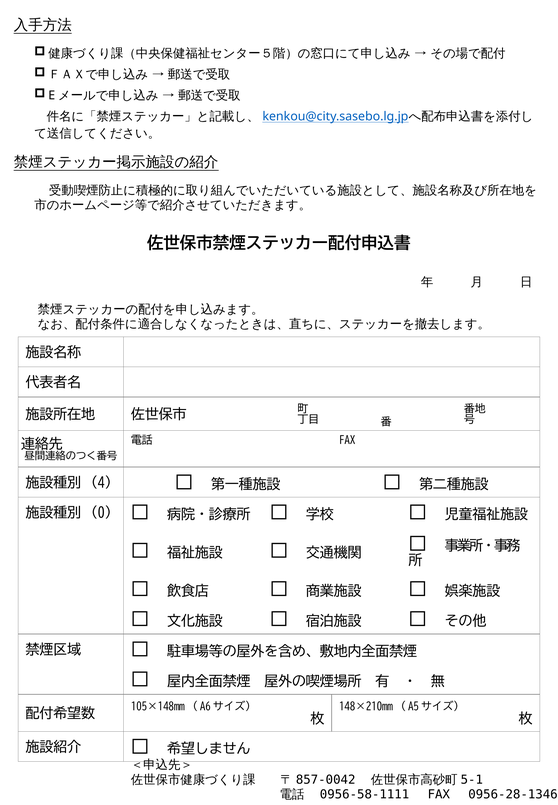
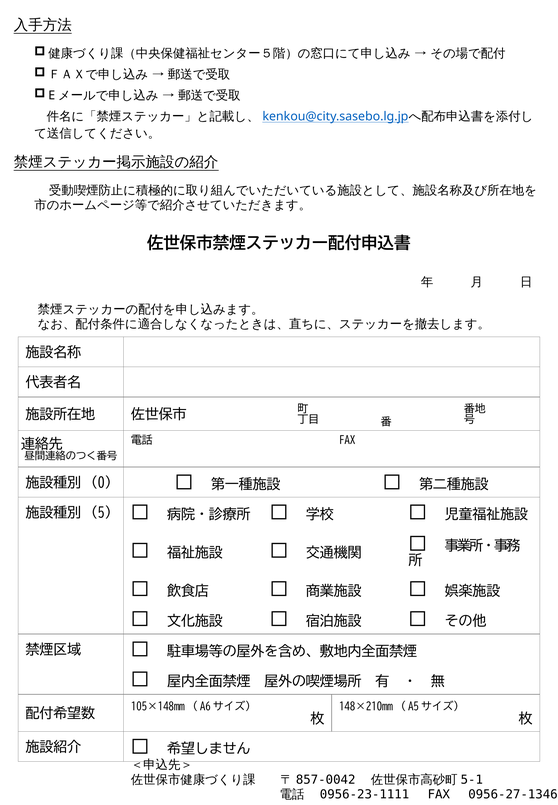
4: 4 -> 0
0: 0 -> 5
0956-58-1111: 0956-58-1111 -> 0956-23-1111
0956-28-1346: 0956-28-1346 -> 0956-27-1346
